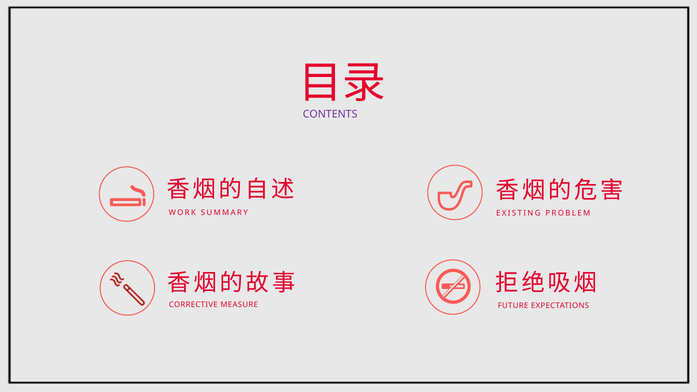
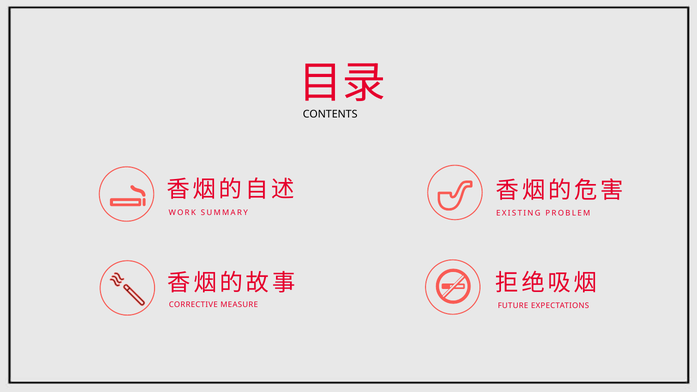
CONTENTS colour: purple -> black
